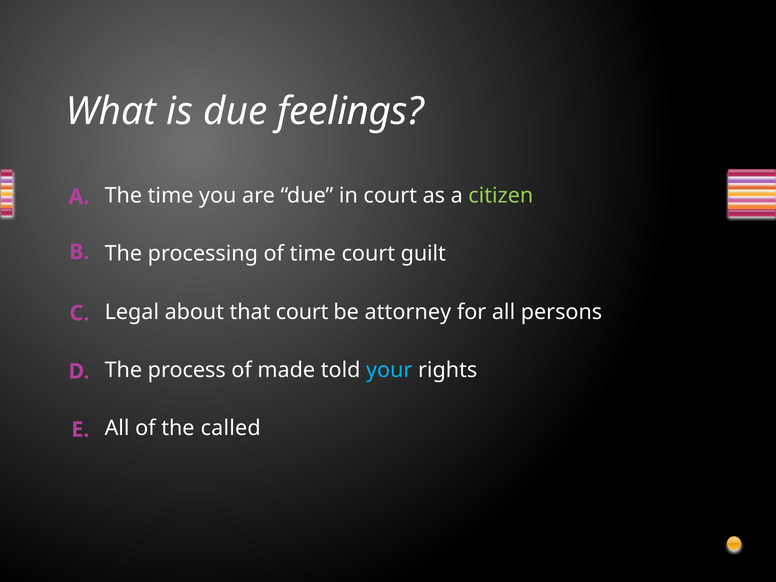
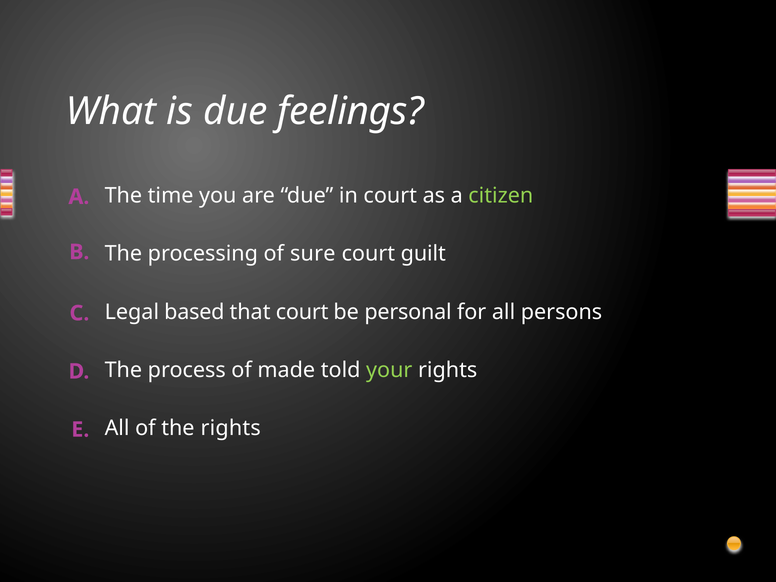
of time: time -> sure
about: about -> based
attorney: attorney -> personal
your colour: light blue -> light green
the called: called -> rights
